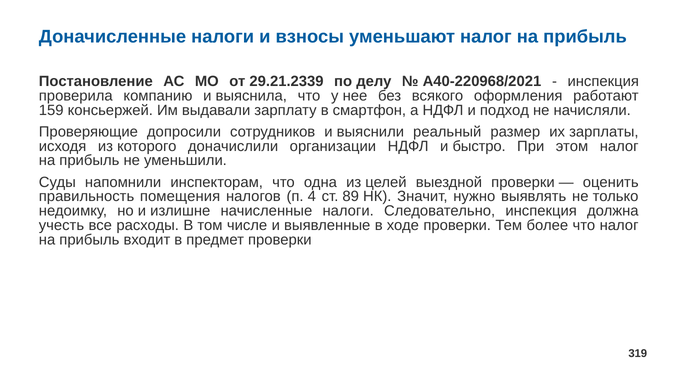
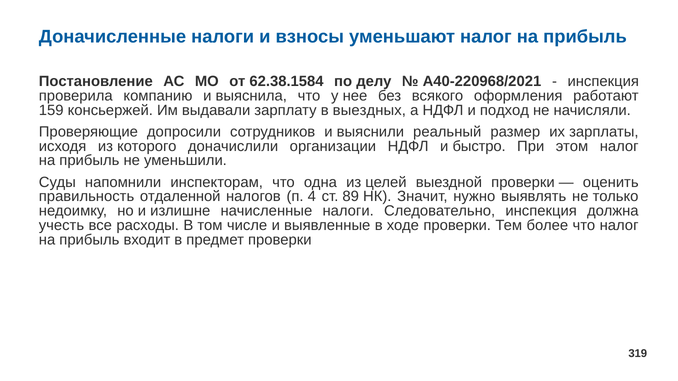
29.21.2339: 29.21.2339 -> 62.38.1584
смартфон: смартфон -> выездных
помещения: помещения -> отдаленной
